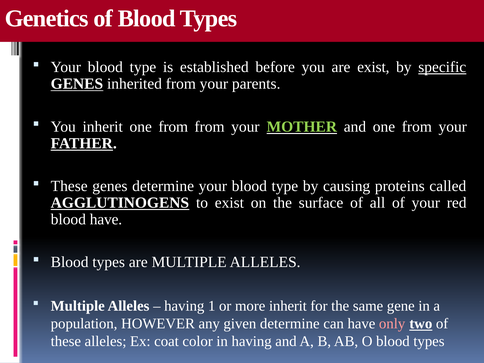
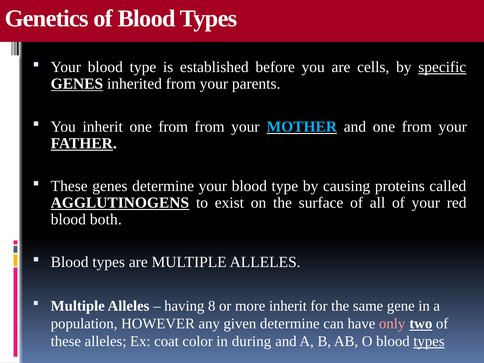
are exist: exist -> cells
MOTHER colour: light green -> light blue
blood have: have -> both
1: 1 -> 8
in having: having -> during
types at (429, 341) underline: none -> present
